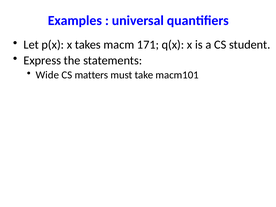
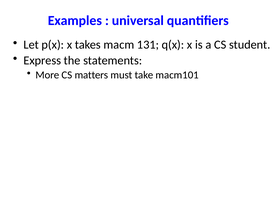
171: 171 -> 131
Wide: Wide -> More
